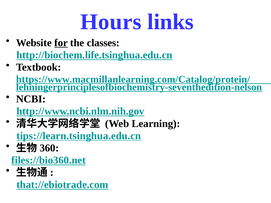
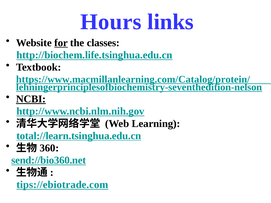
NCBI underline: none -> present
tips://learn.tsinghua.edu.cn: tips://learn.tsinghua.edu.cn -> total://learn.tsinghua.edu.cn
files://bio360.net: files://bio360.net -> send://bio360.net
that://ebiotrade.com: that://ebiotrade.com -> tips://ebiotrade.com
